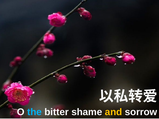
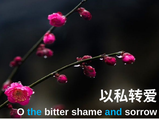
and colour: yellow -> light blue
